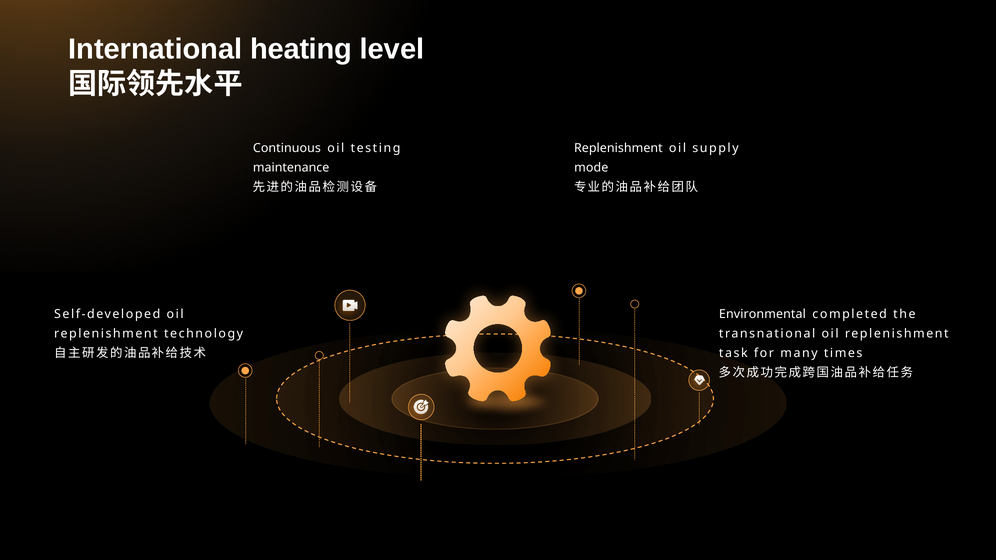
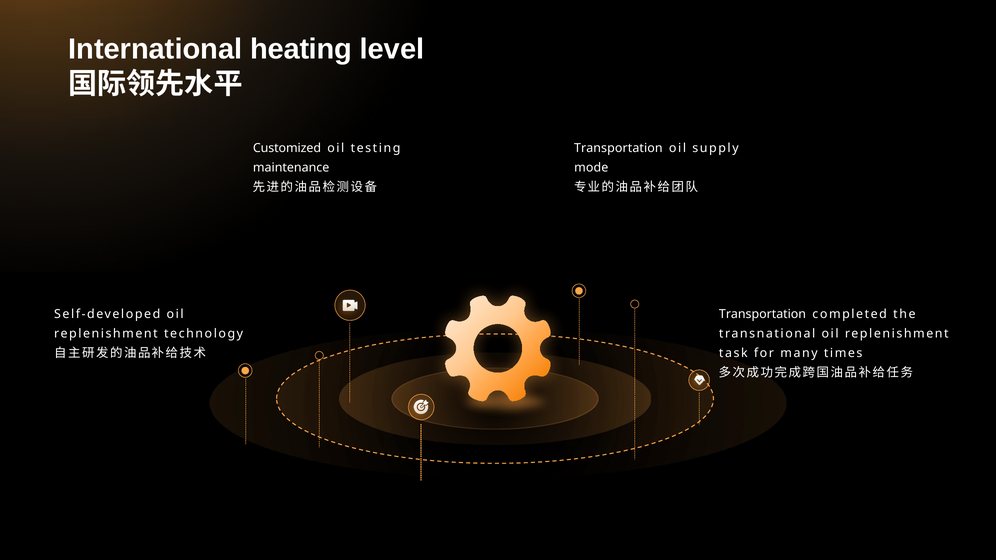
Continuous: Continuous -> Customized
Replenishment at (618, 148): Replenishment -> Transportation
Environmental at (762, 314): Environmental -> Transportation
